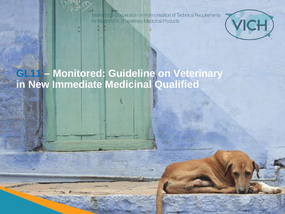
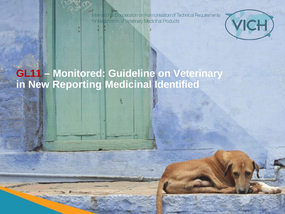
GL11 colour: blue -> red
Immediate: Immediate -> Reporting
Qualified: Qualified -> Identified
